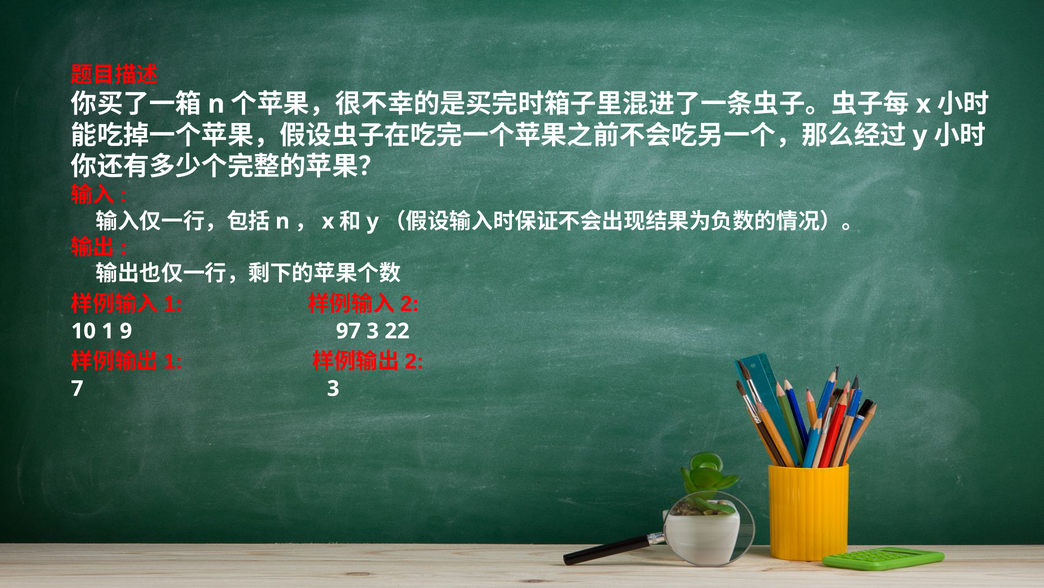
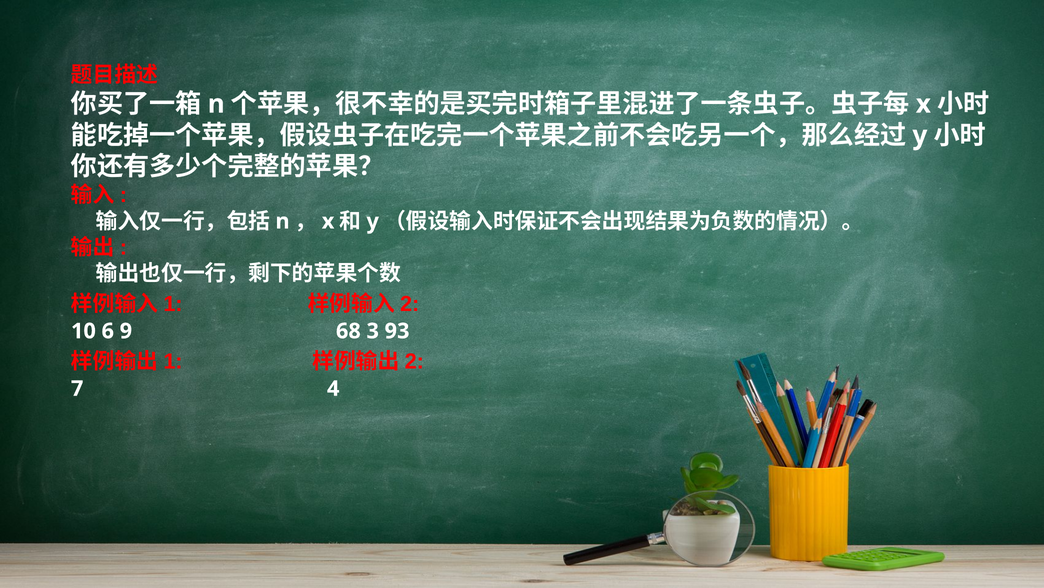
1: 1 -> 6
97: 97 -> 68
22: 22 -> 93
7 3: 3 -> 4
